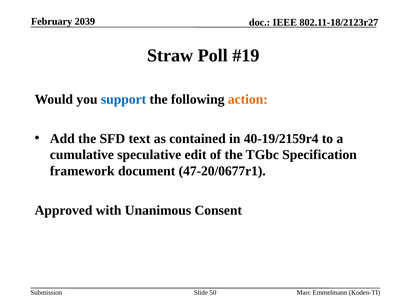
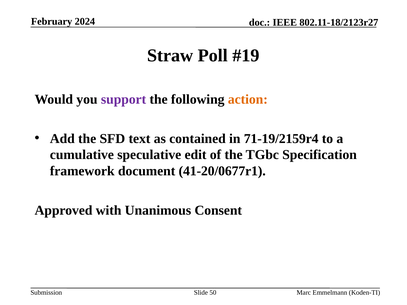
2039: 2039 -> 2024
support colour: blue -> purple
40-19/2159r4: 40-19/2159r4 -> 71-19/2159r4
47-20/0677r1: 47-20/0677r1 -> 41-20/0677r1
